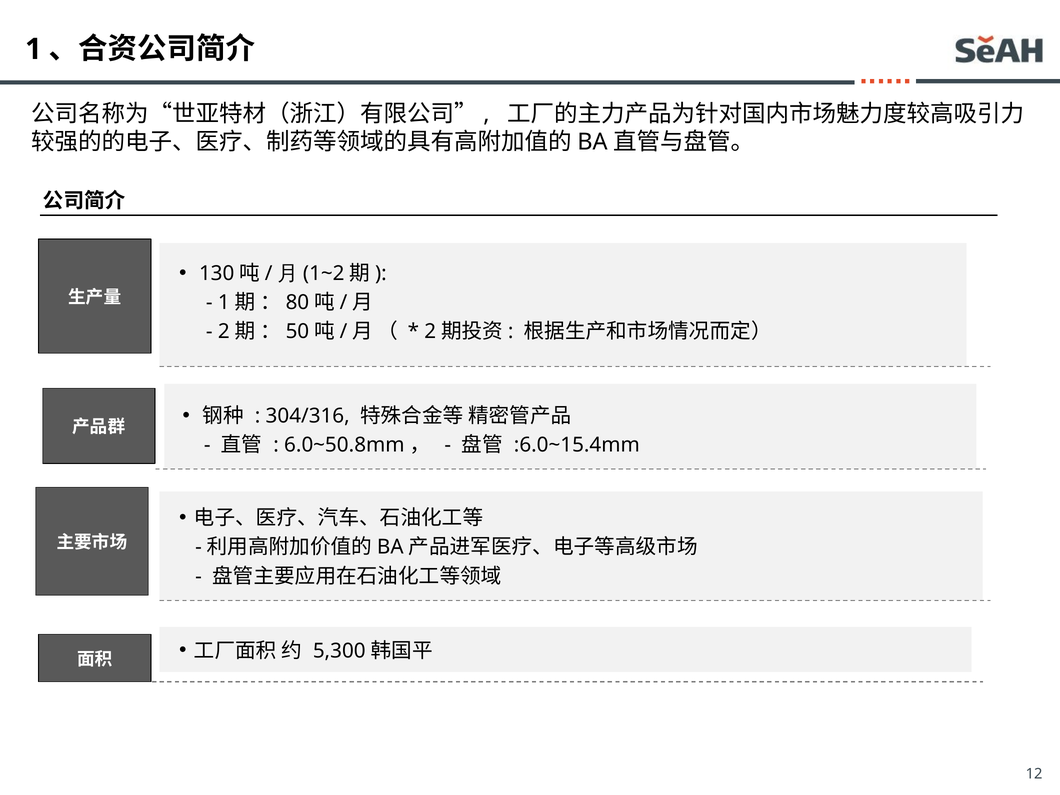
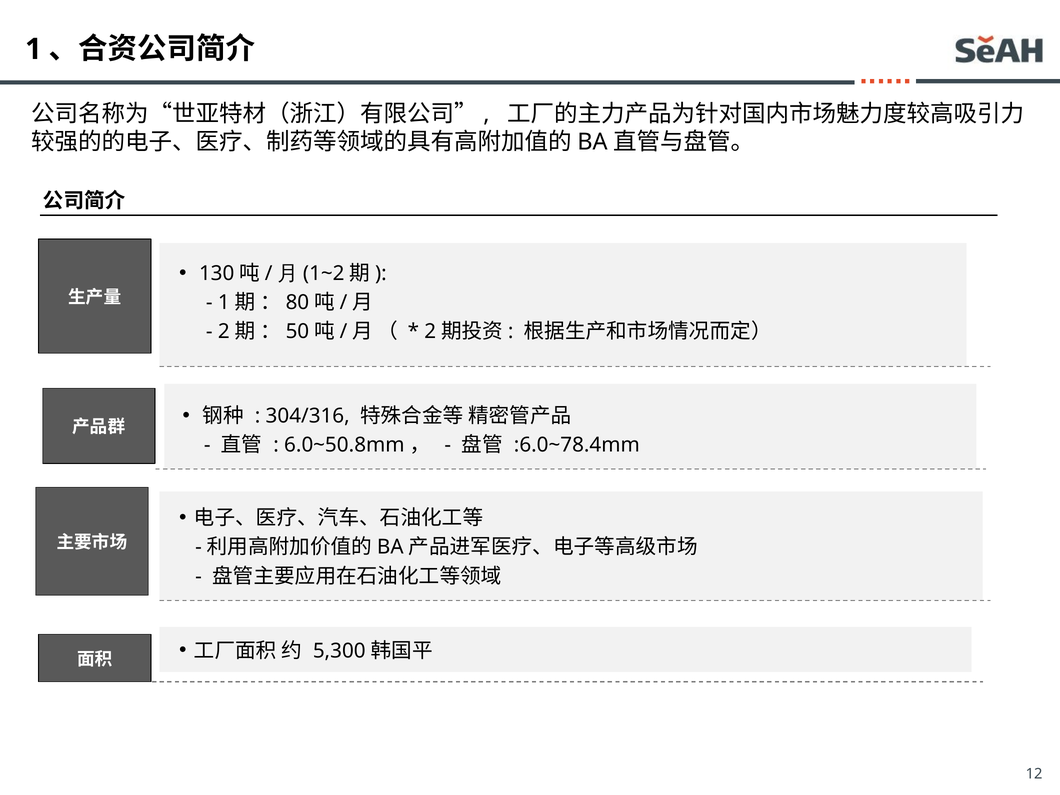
:6.0~15.4mm: :6.0~15.4mm -> :6.0~78.4mm
